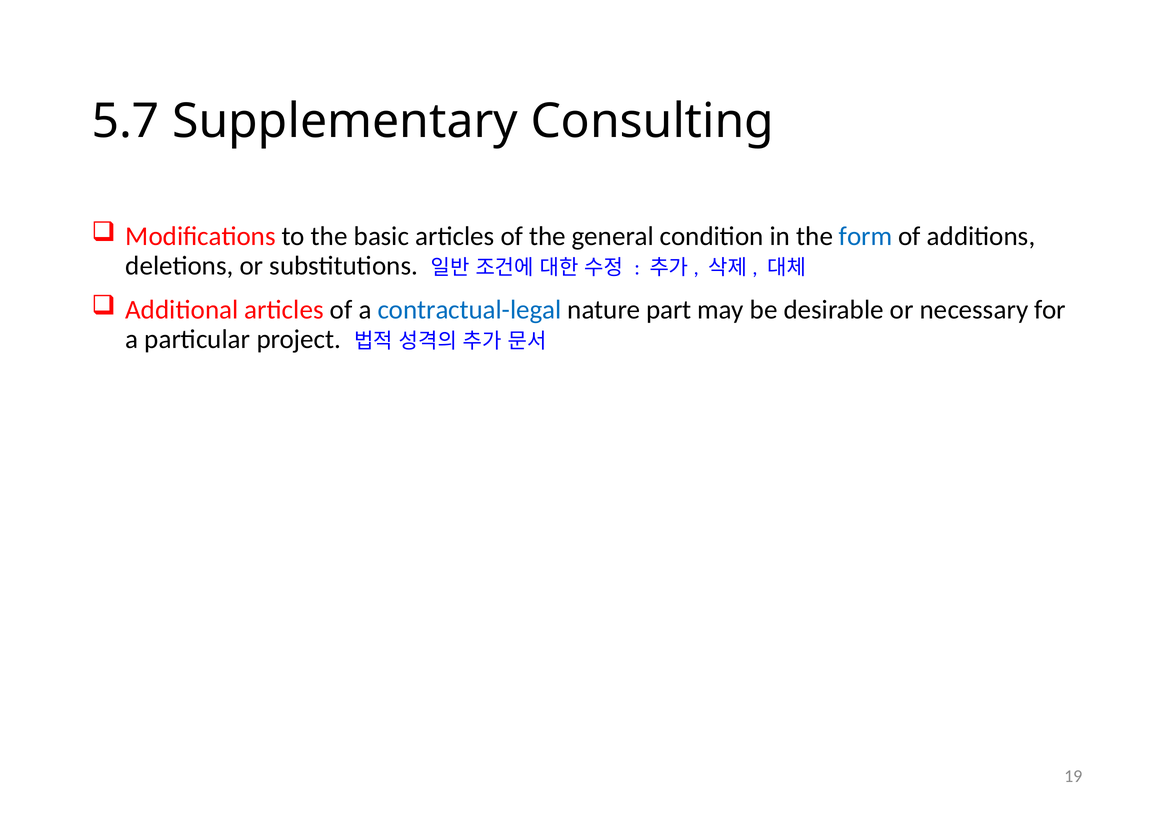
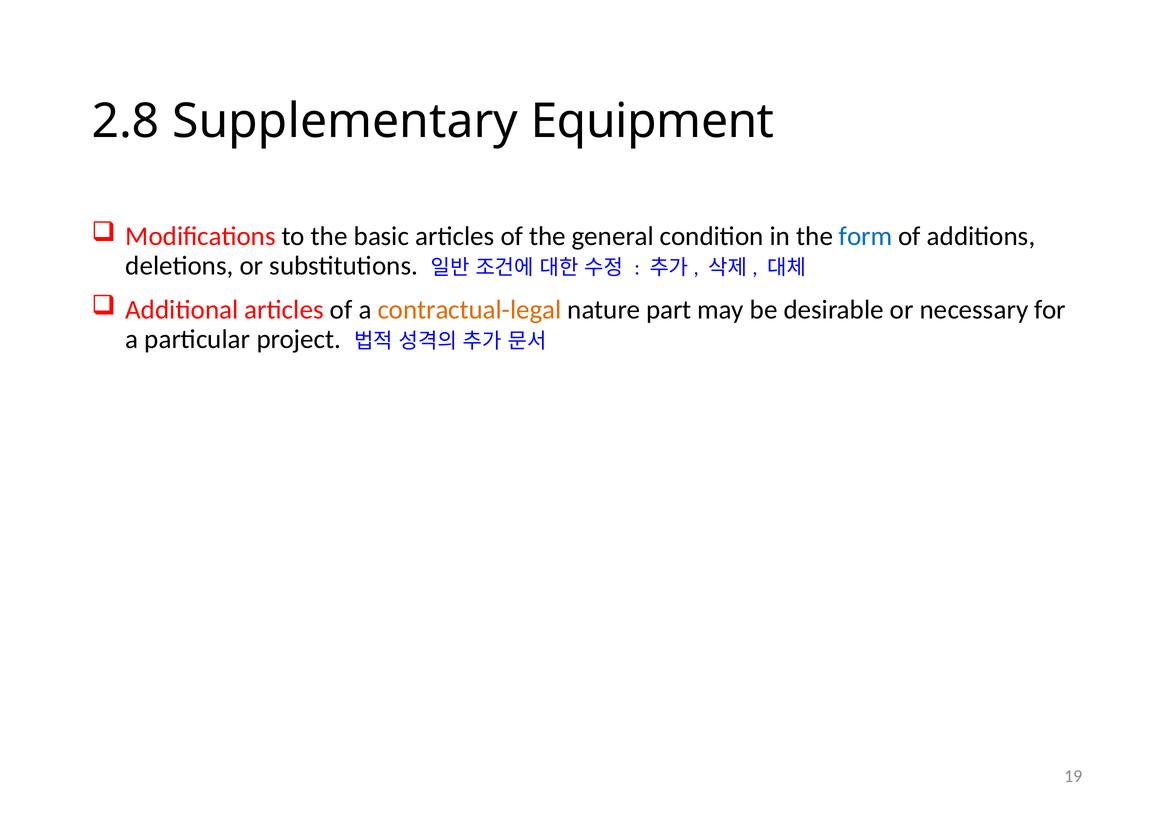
5.7: 5.7 -> 2.8
Consulting: Consulting -> Equipment
contractual-legal colour: blue -> orange
